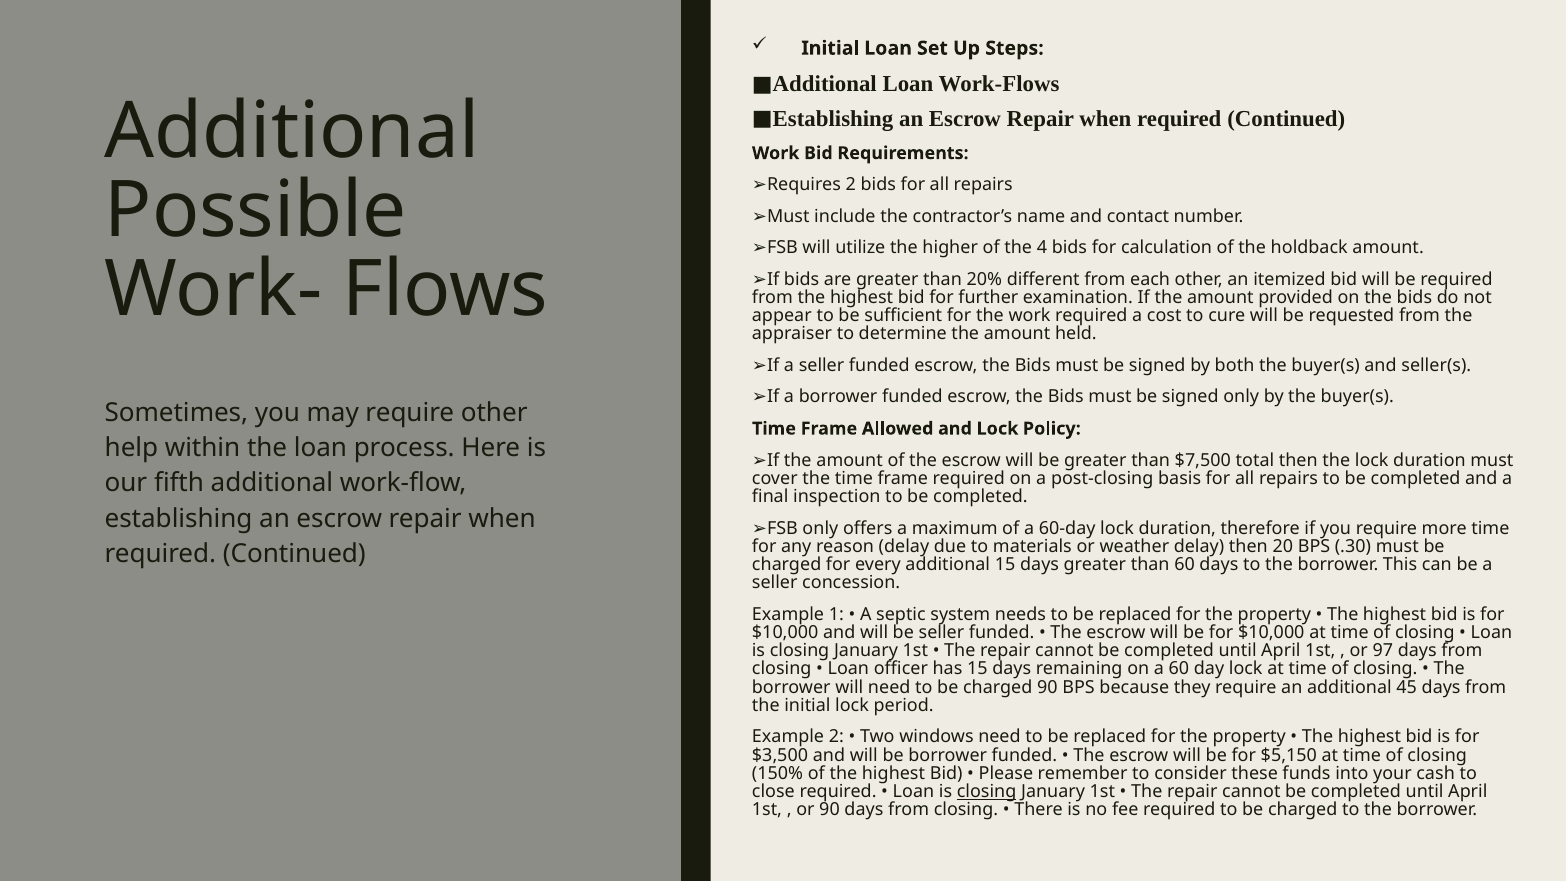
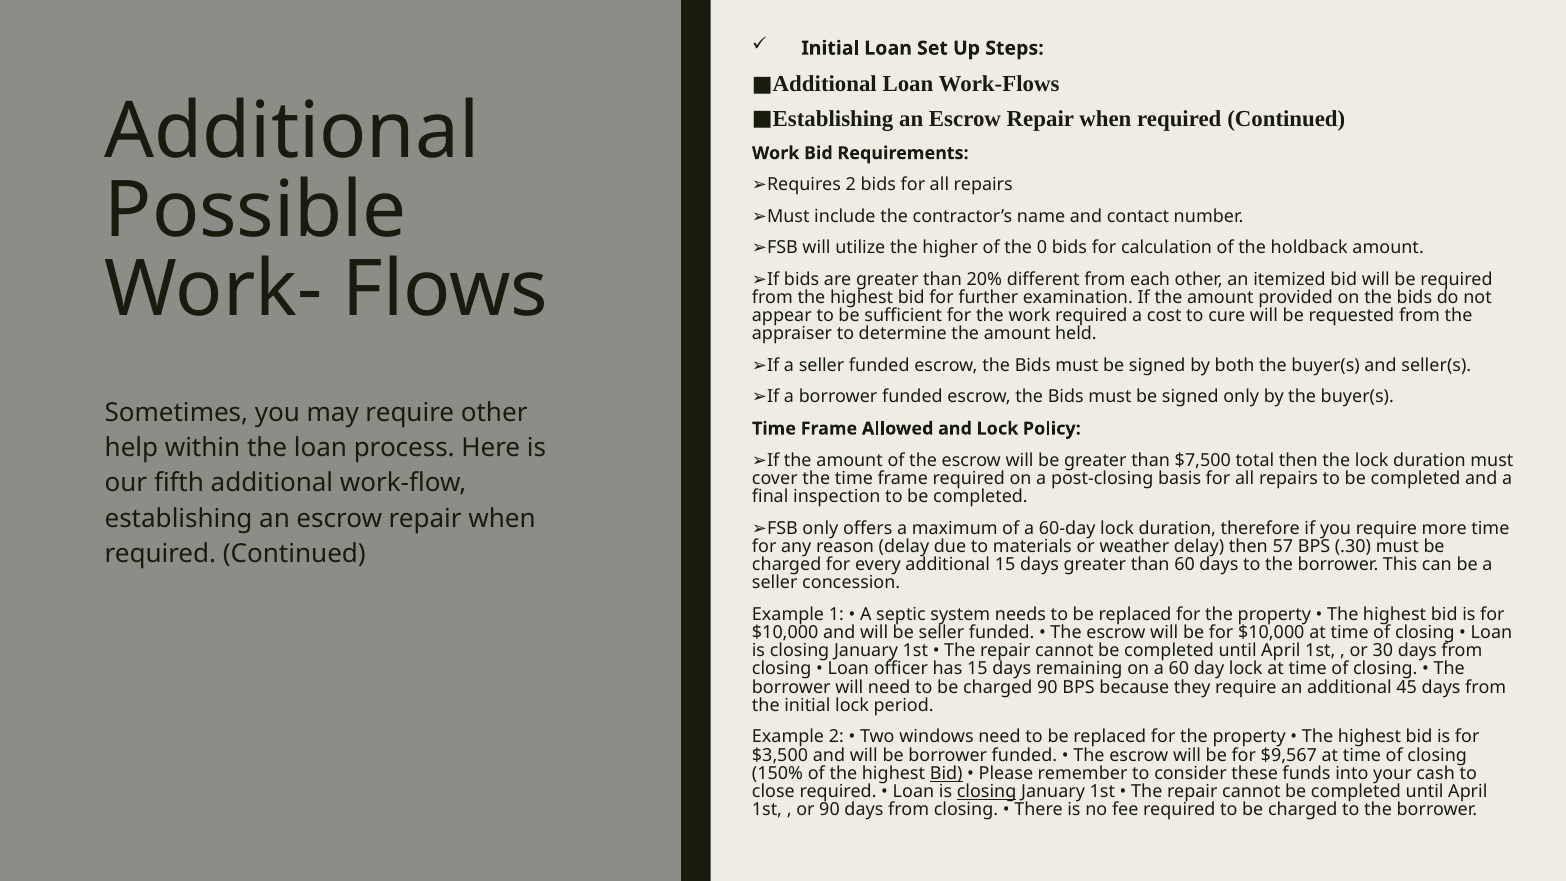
4: 4 -> 0
20: 20 -> 57
97: 97 -> 30
$5,150: $5,150 -> $9,567
Bid at (946, 773) underline: none -> present
